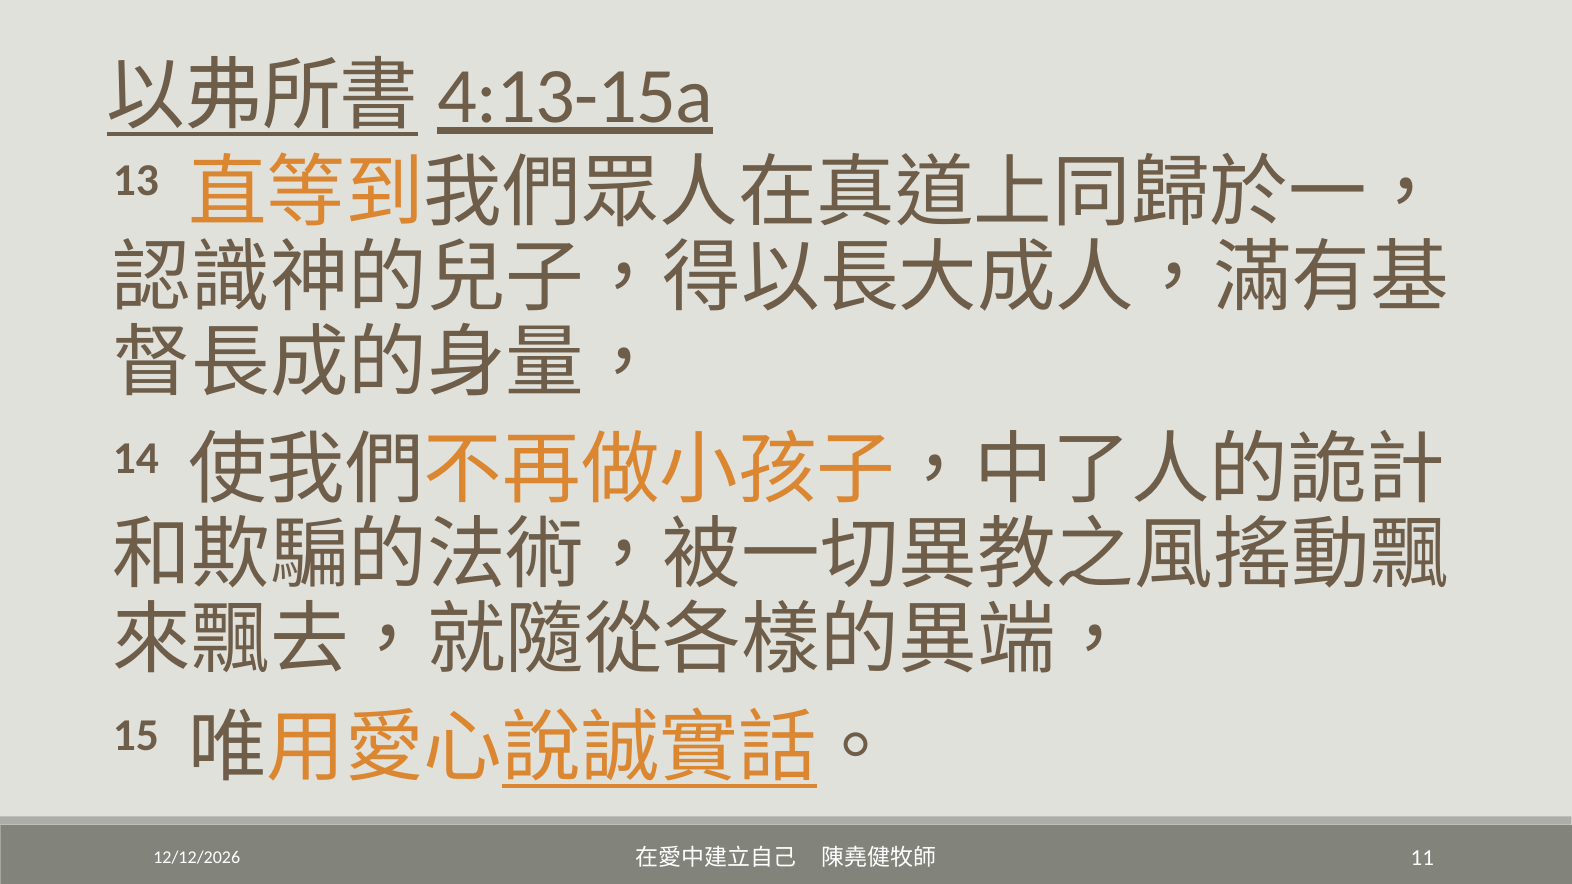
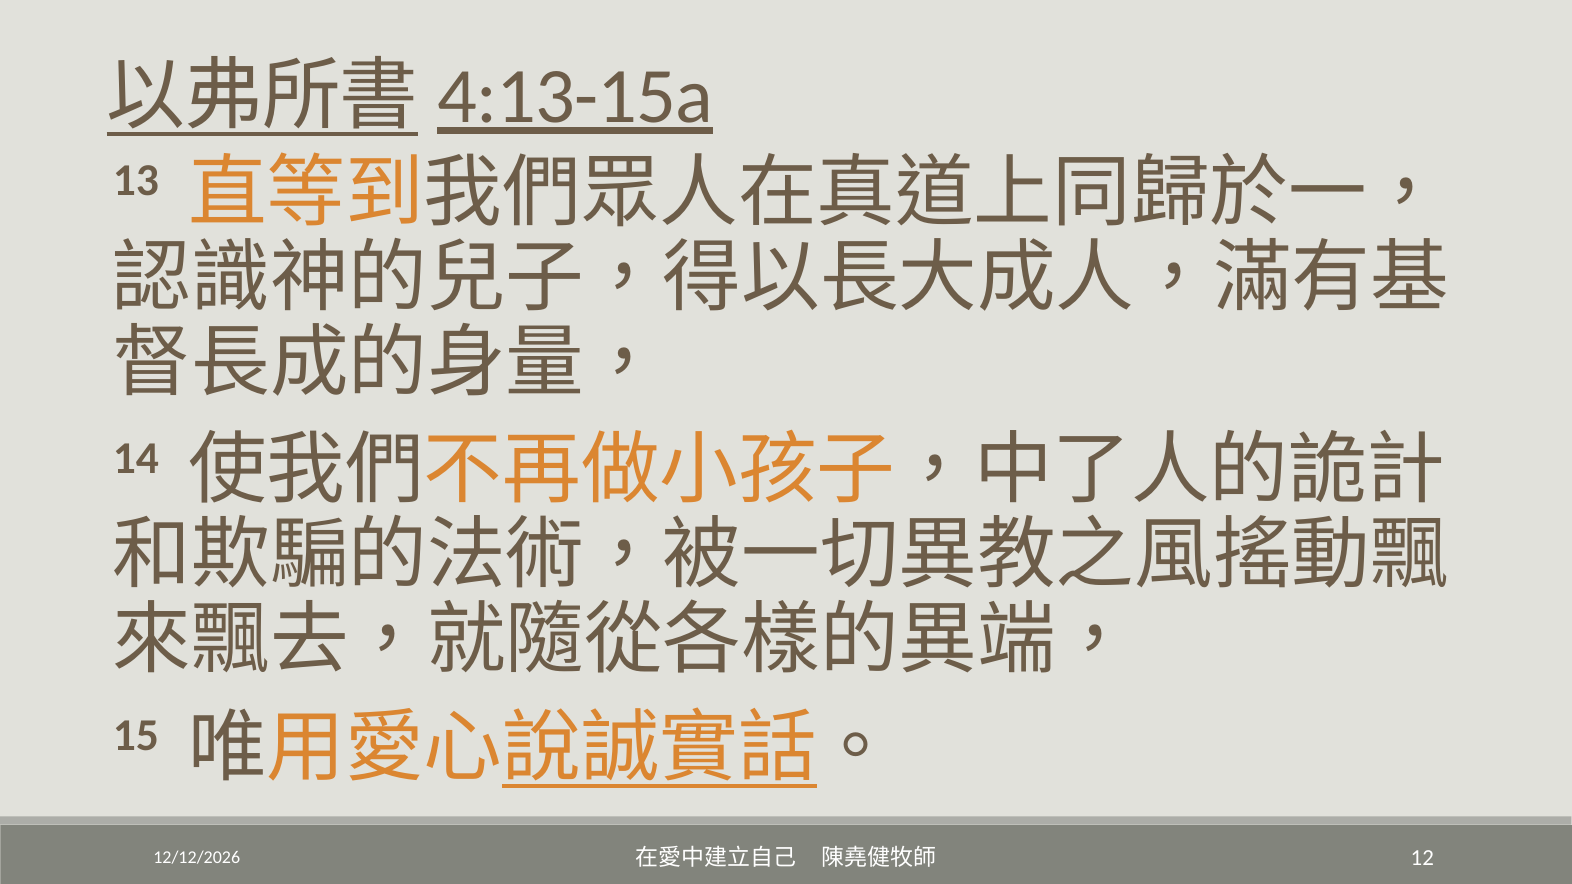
11: 11 -> 12
